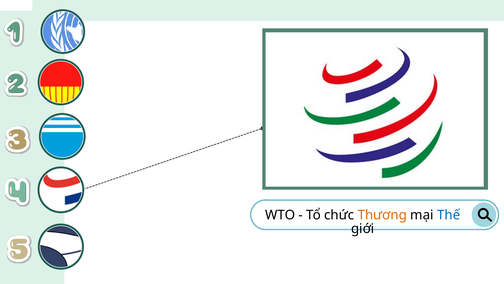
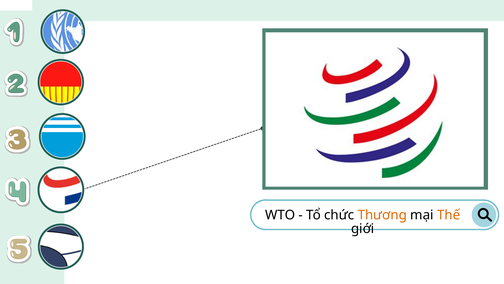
Thế colour: blue -> orange
